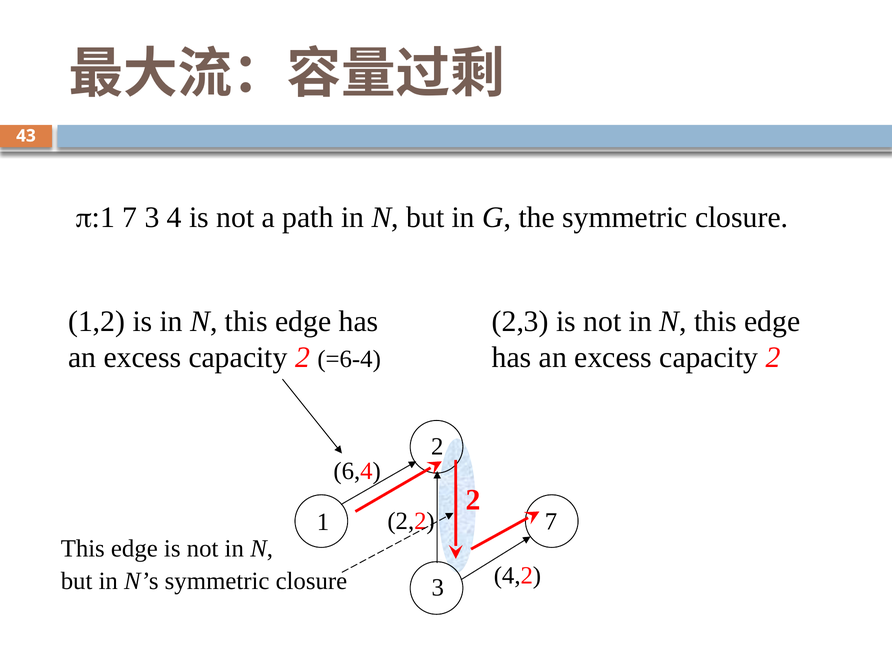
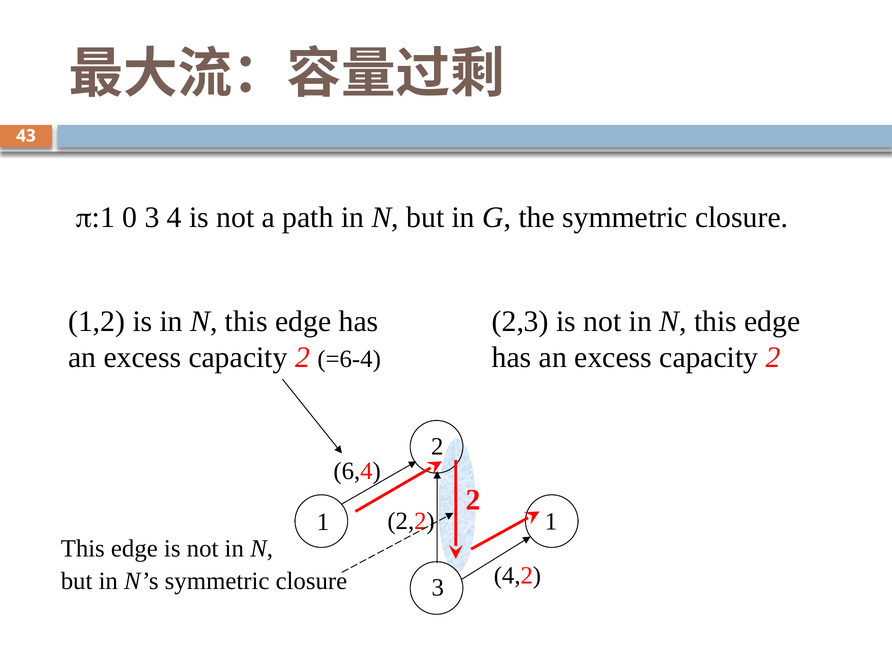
7 at (130, 218): 7 -> 0
1 7: 7 -> 1
